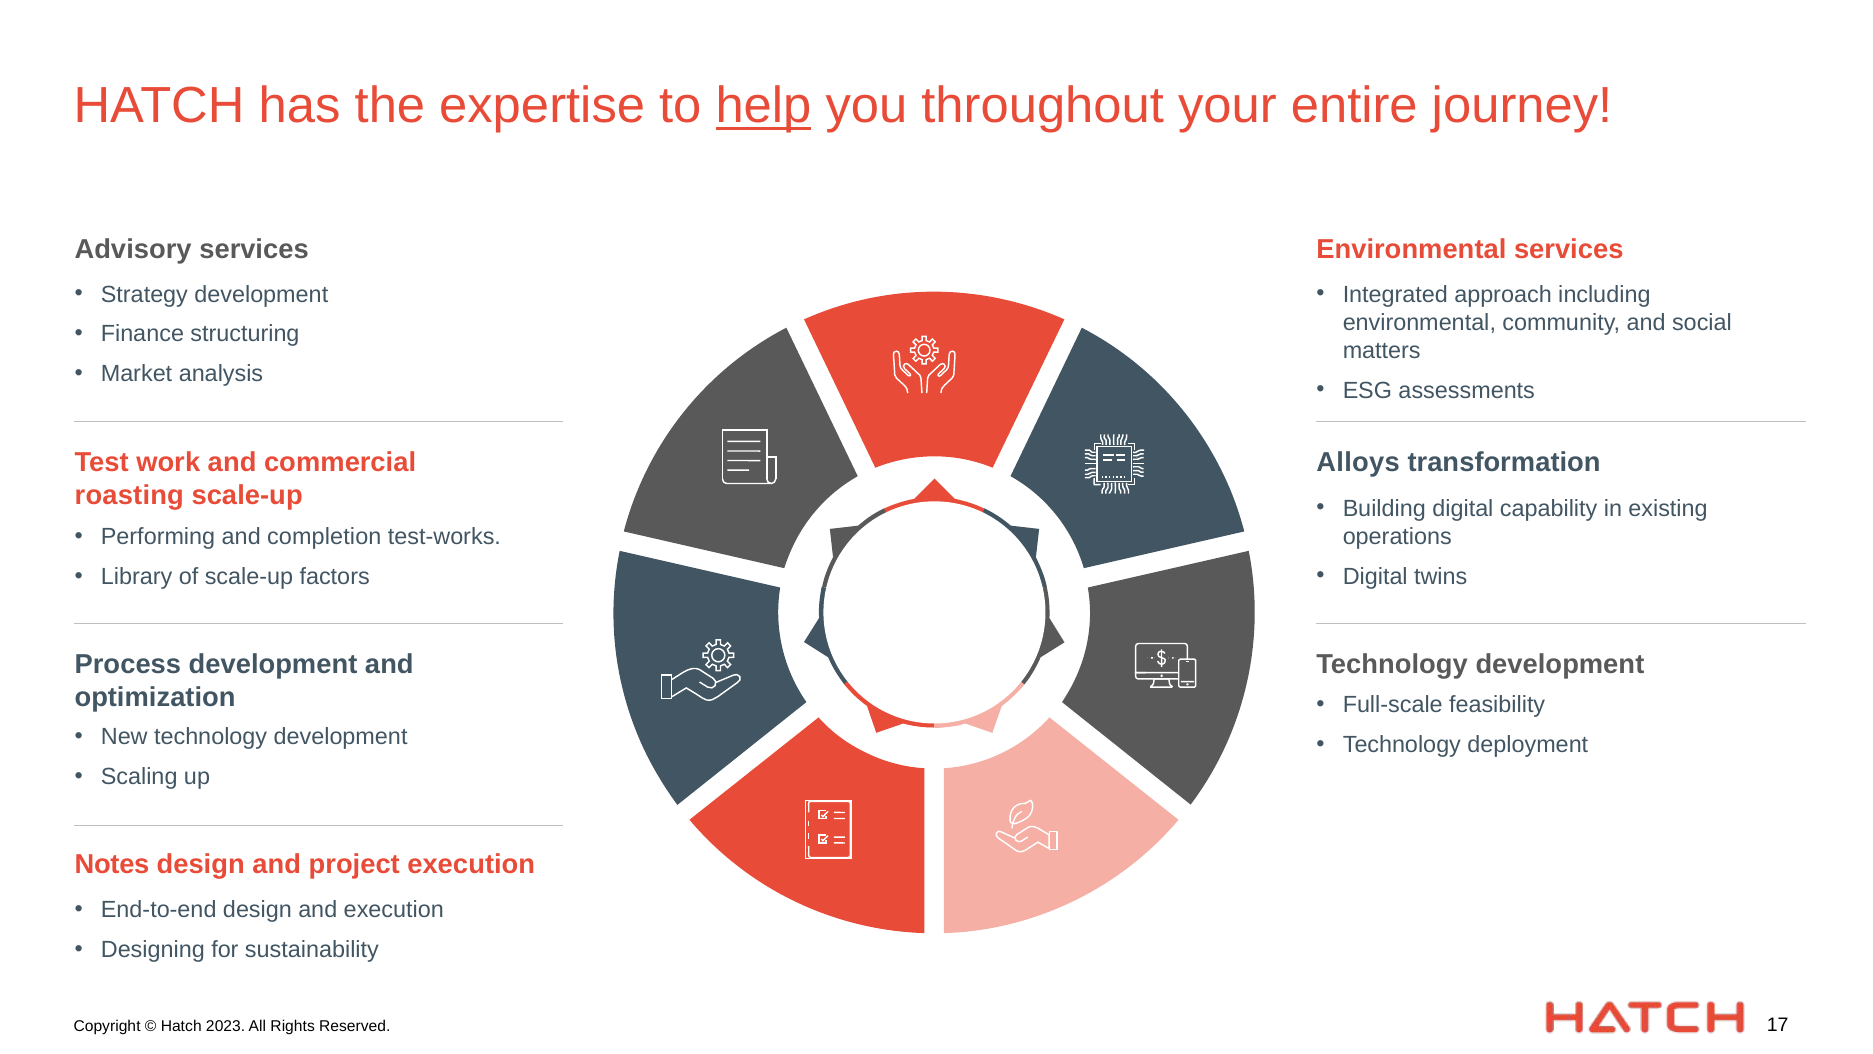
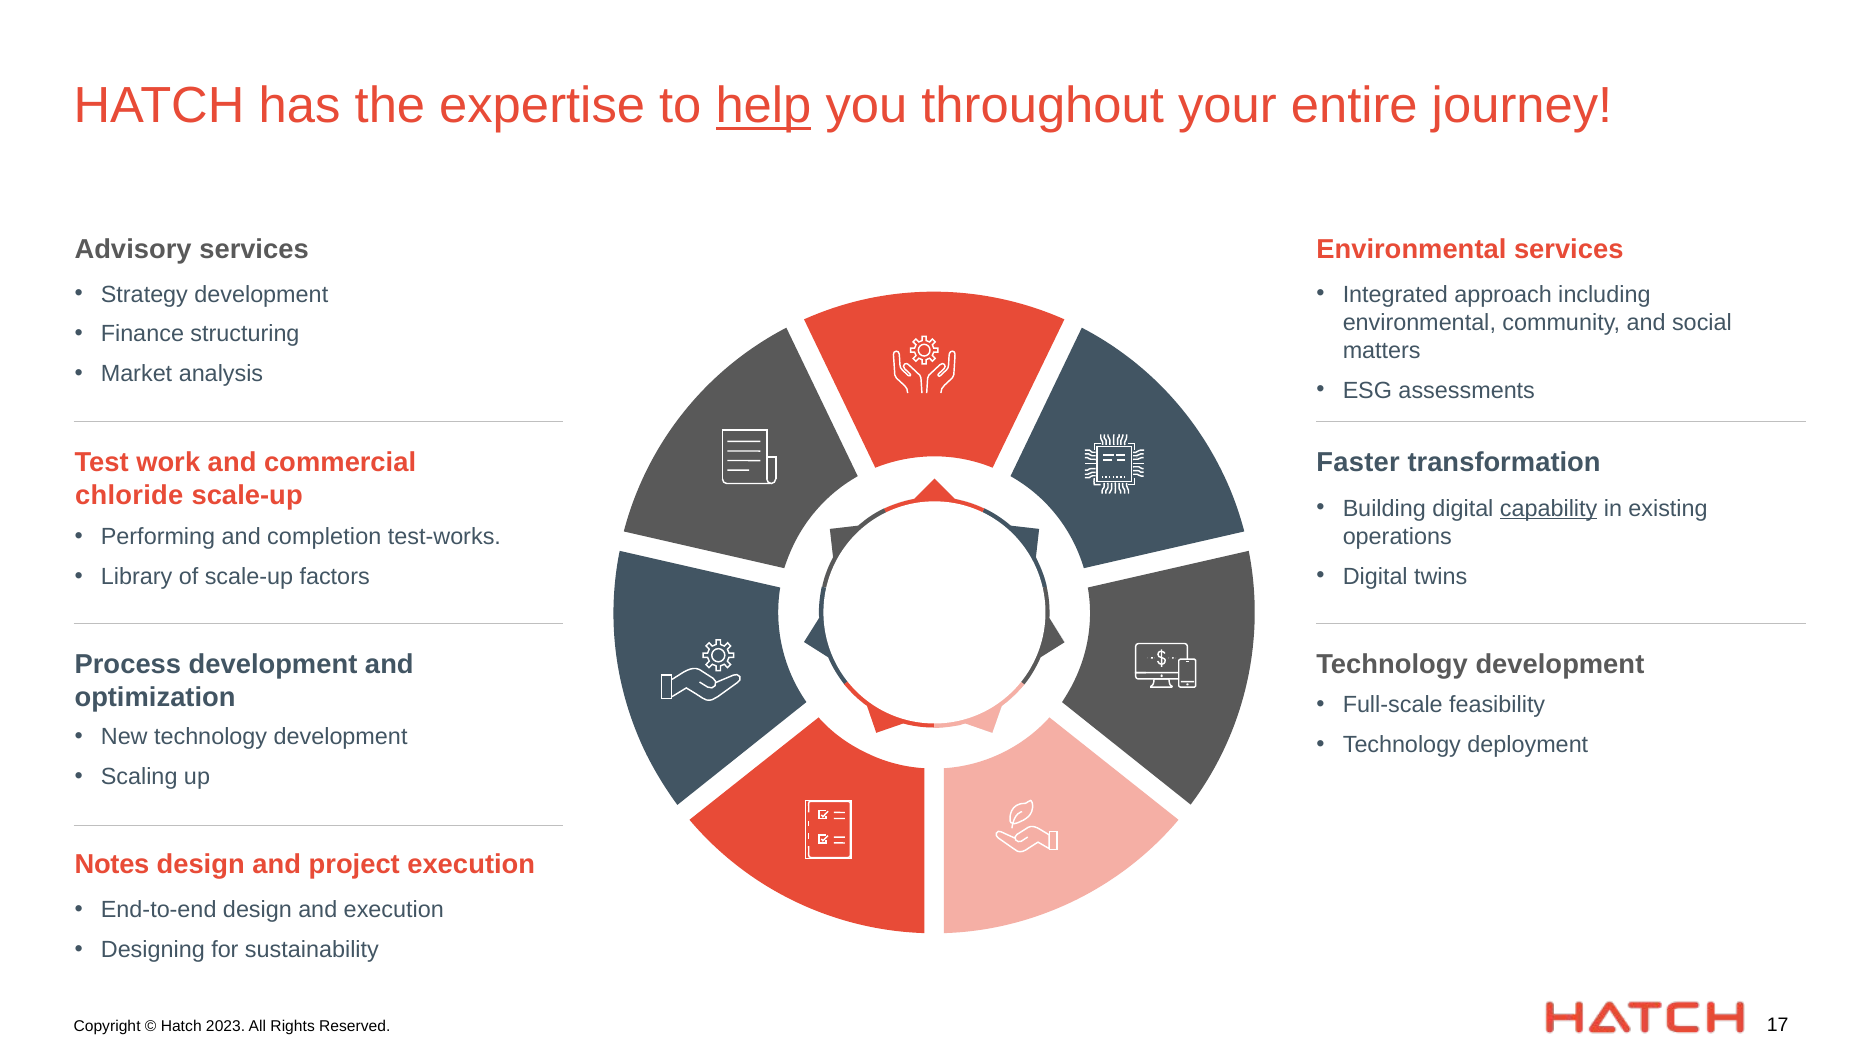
Alloys: Alloys -> Faster
roasting: roasting -> chloride
capability underline: none -> present
